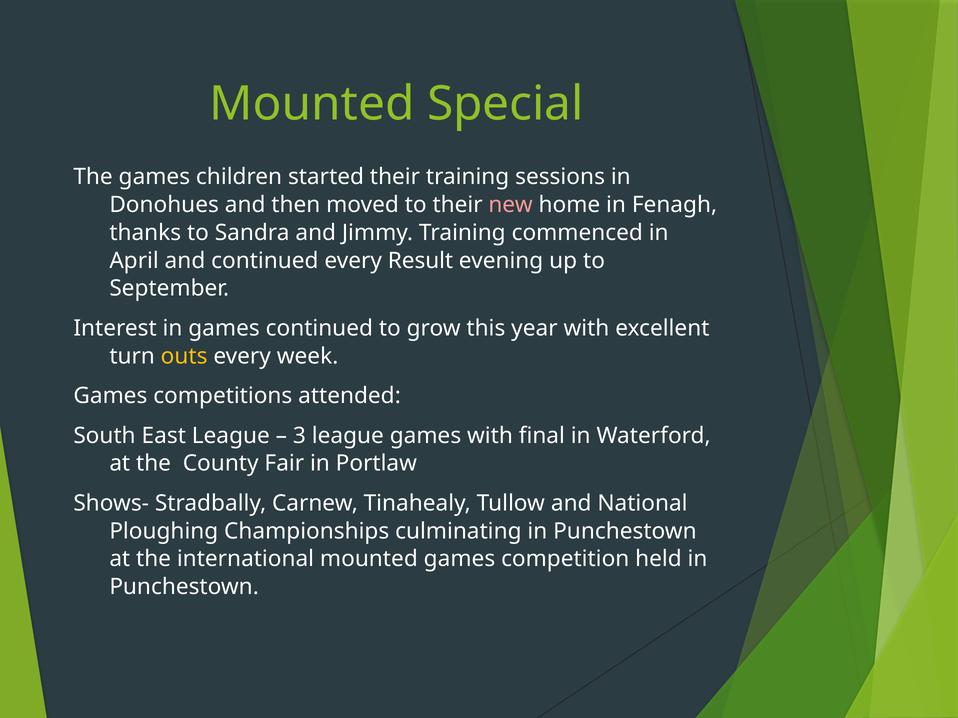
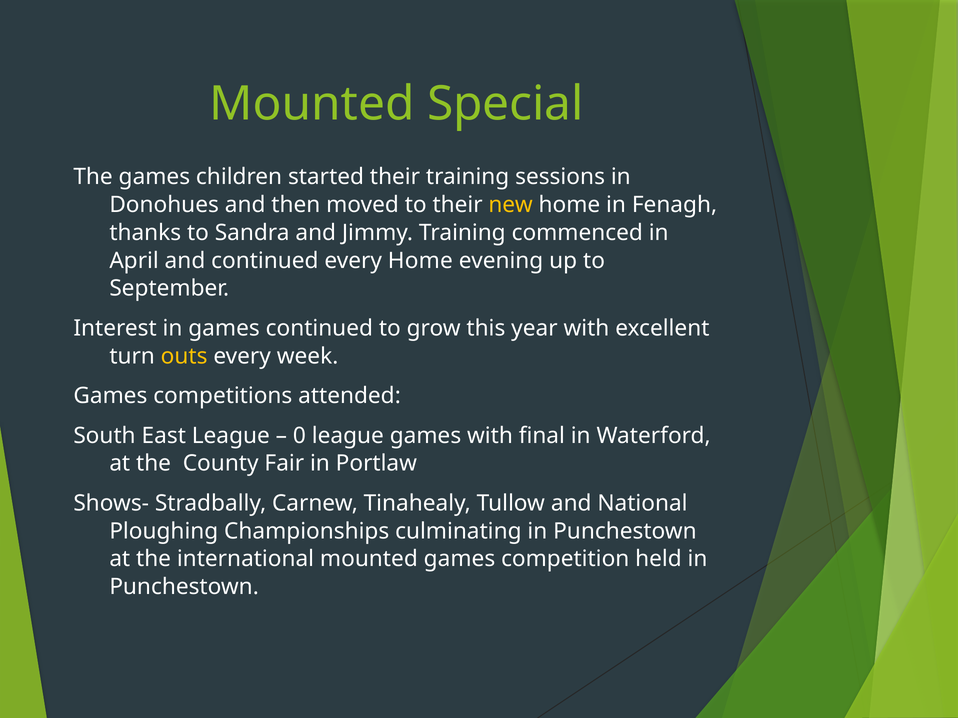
new colour: pink -> yellow
every Result: Result -> Home
3: 3 -> 0
